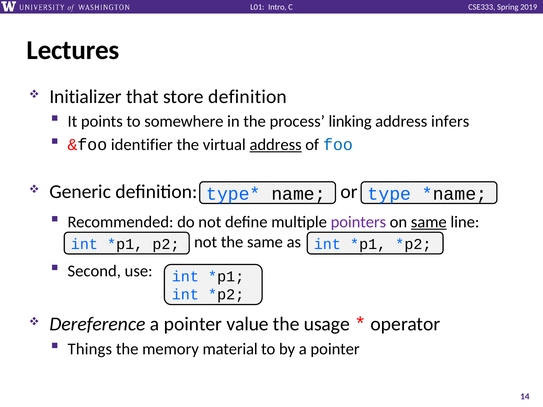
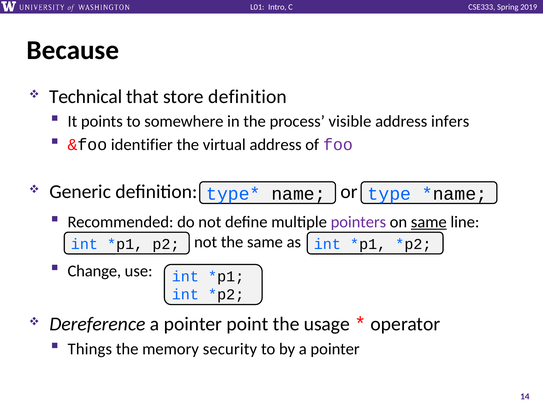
Lectures: Lectures -> Because
Initializer: Initializer -> Technical
linking: linking -> visible
address at (276, 145) underline: present -> none
foo colour: blue -> purple
Second: Second -> Change
value: value -> point
material: material -> security
